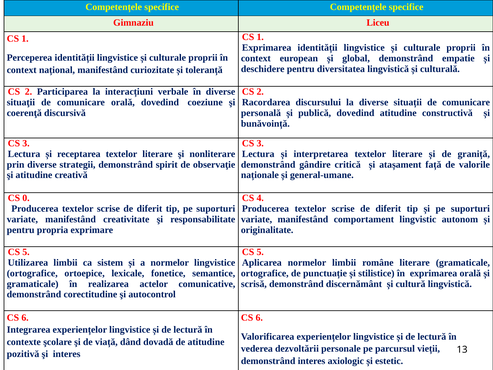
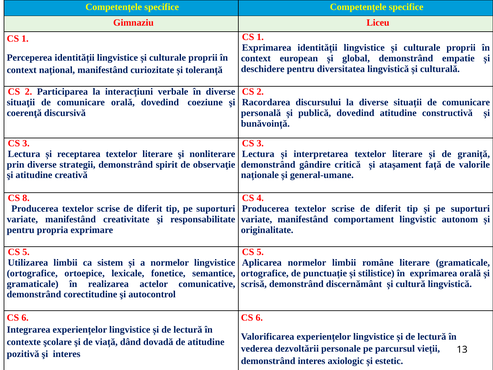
0: 0 -> 8
